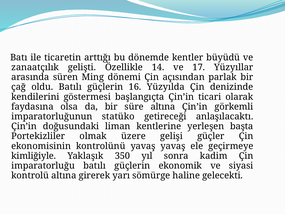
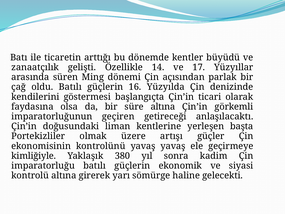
statüko: statüko -> geçiren
gelişi: gelişi -> artışı
350: 350 -> 380
